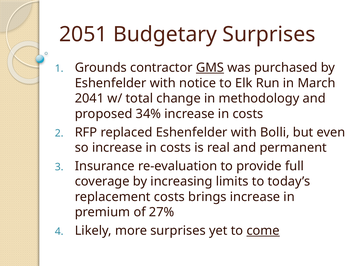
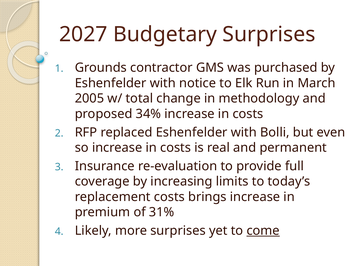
2051: 2051 -> 2027
GMS underline: present -> none
2041: 2041 -> 2005
27%: 27% -> 31%
